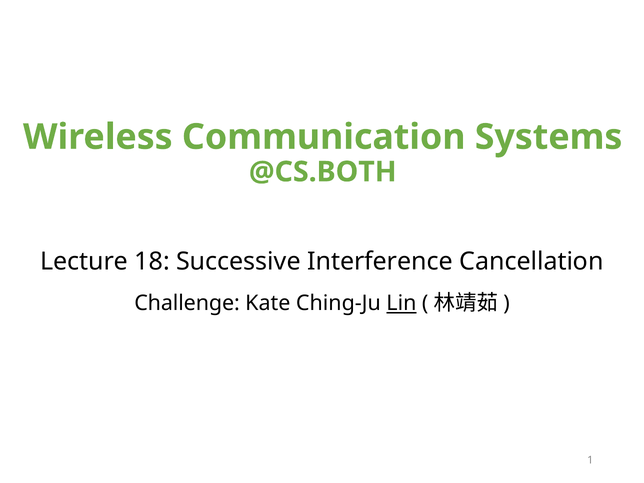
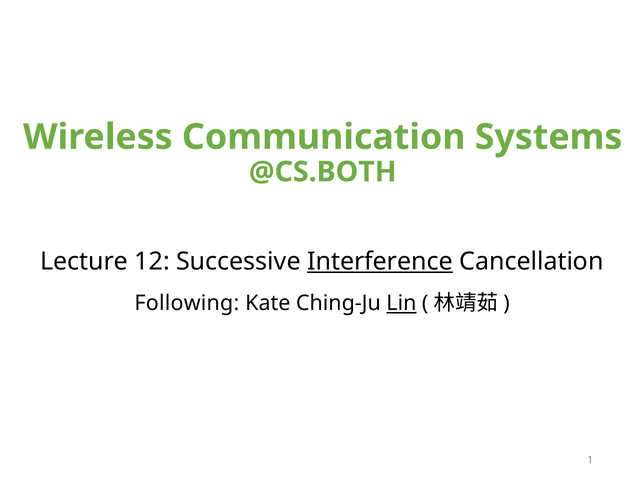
18: 18 -> 12
Interference underline: none -> present
Challenge: Challenge -> Following
